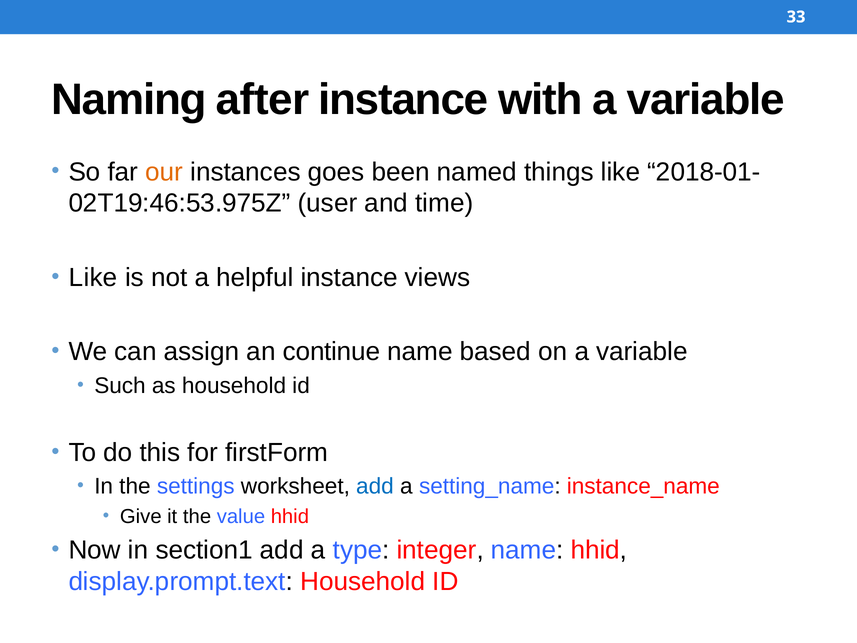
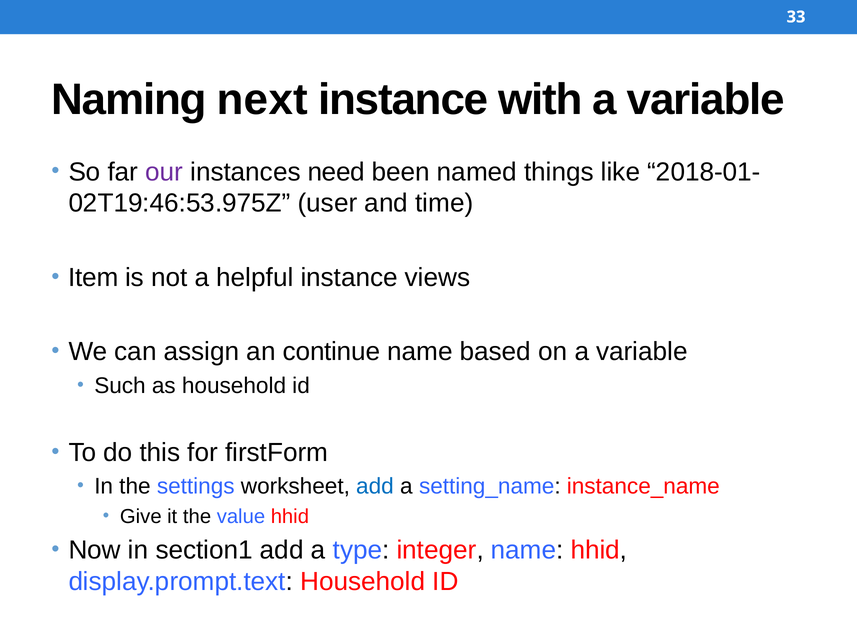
after: after -> next
our colour: orange -> purple
goes: goes -> need
Like at (93, 277): Like -> Item
